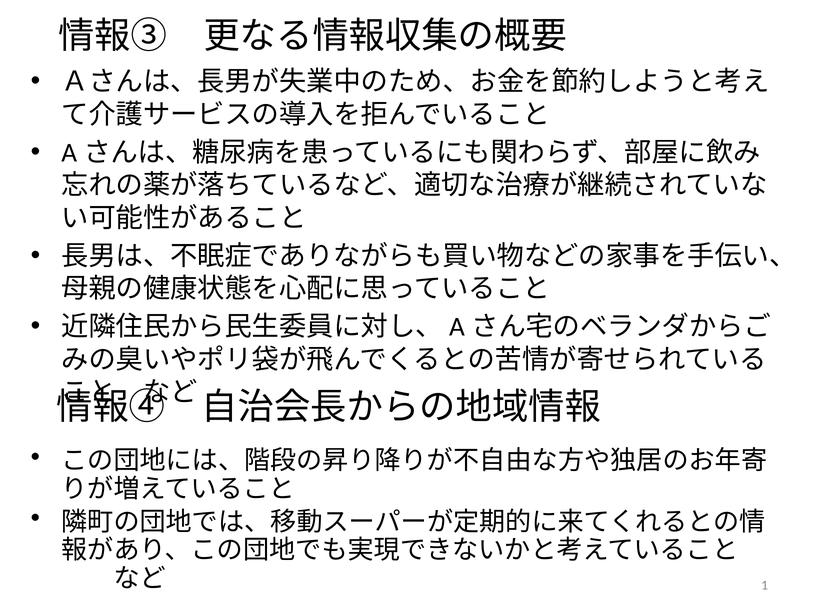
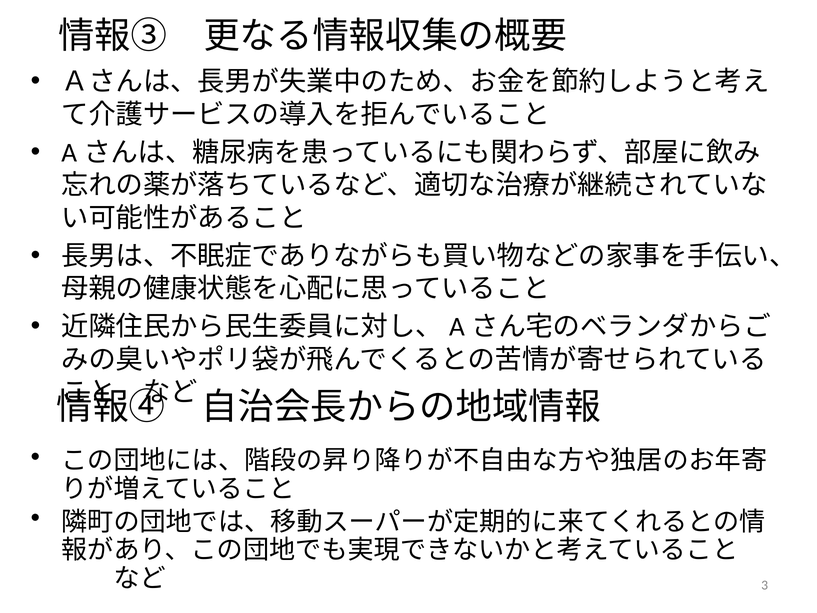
1: 1 -> 3
